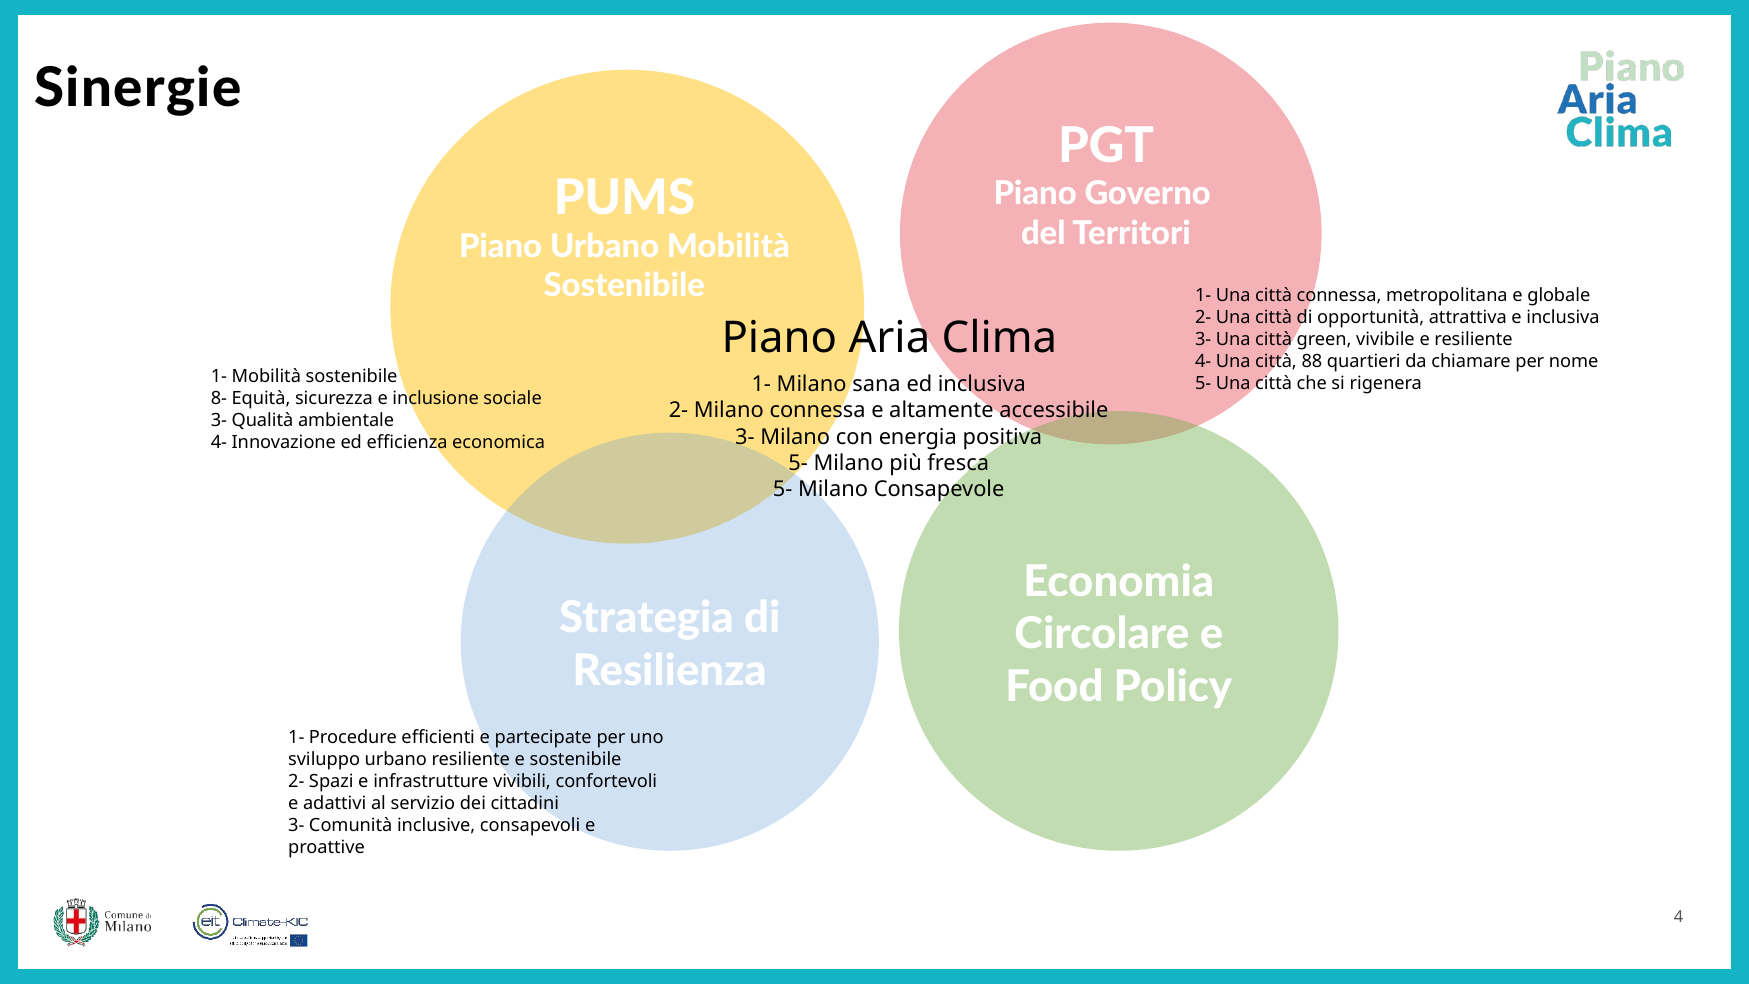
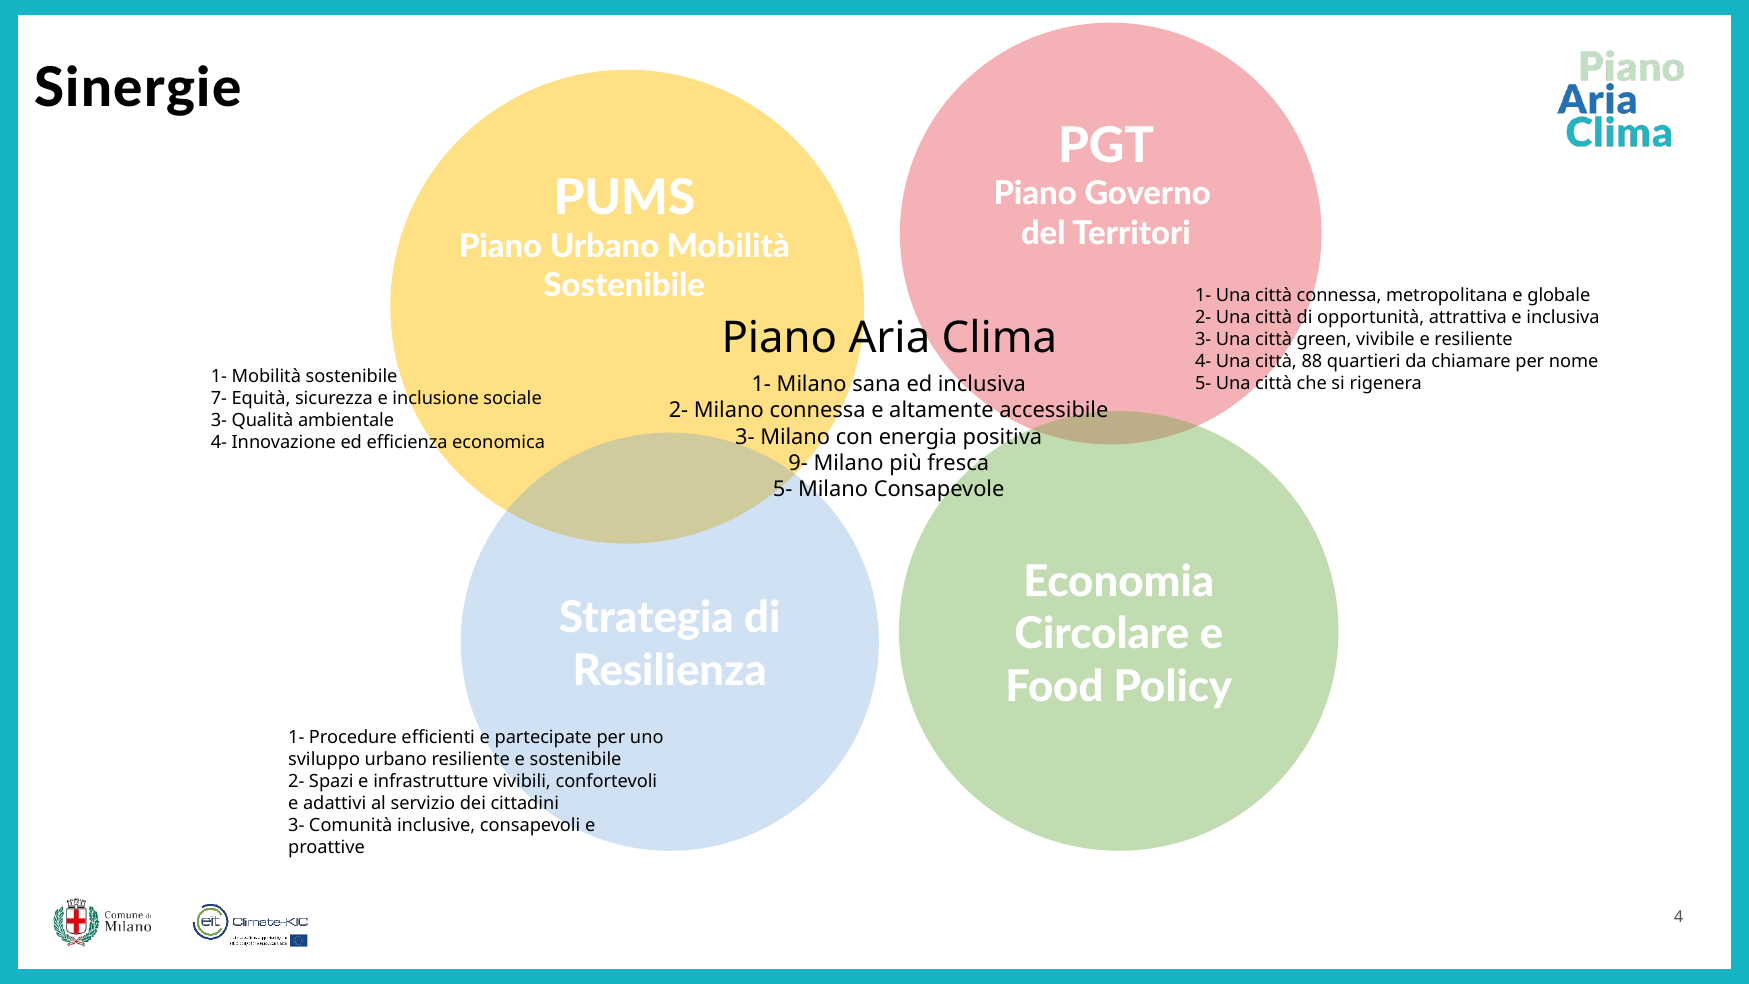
8-: 8- -> 7-
5- at (798, 463): 5- -> 9-
